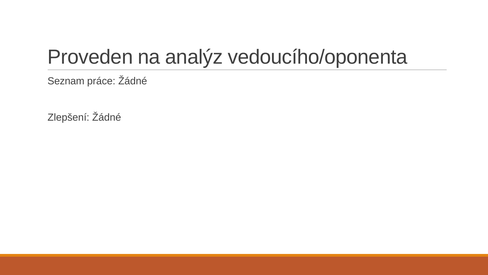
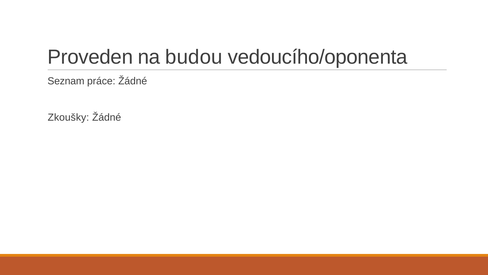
analýz: analýz -> budou
Zlepšení: Zlepšení -> Zkoušky
